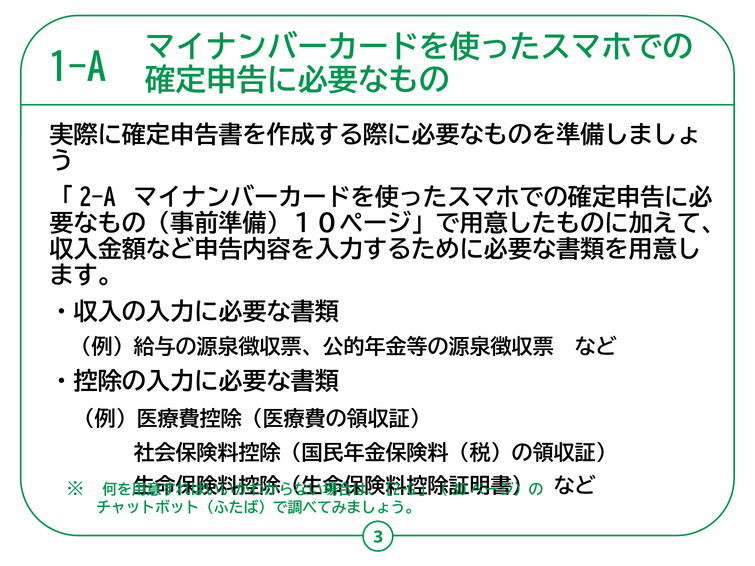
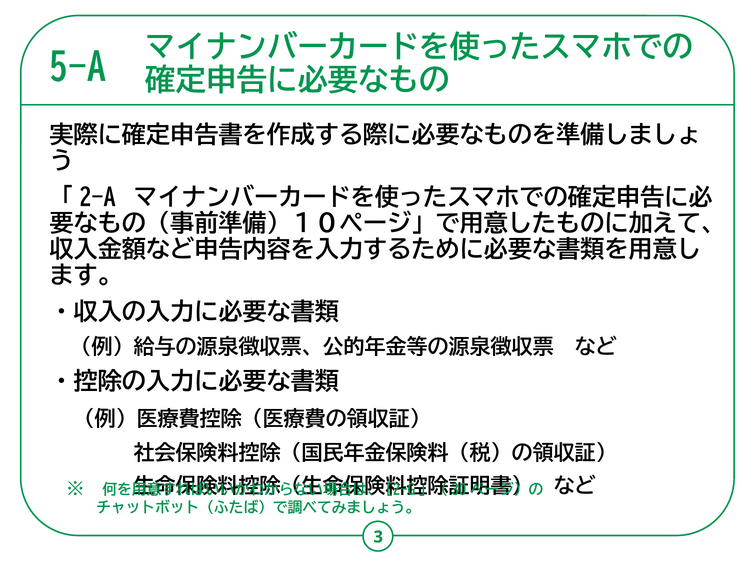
1-A: 1-A -> 5-A
